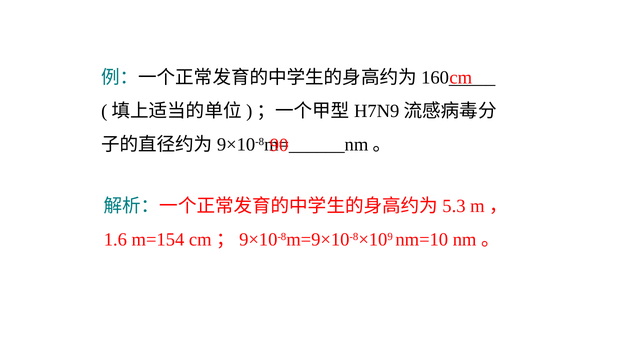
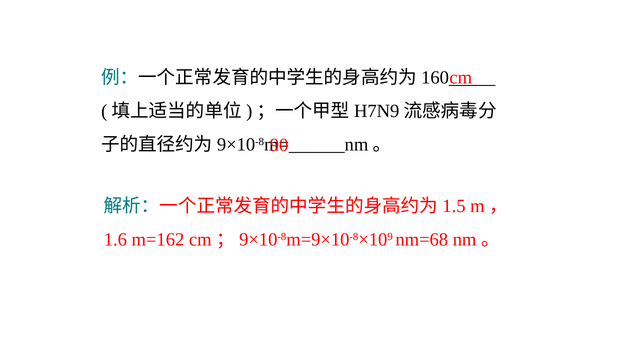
5.3: 5.3 -> 1.5
m=154: m=154 -> m=162
nm=10: nm=10 -> nm=68
